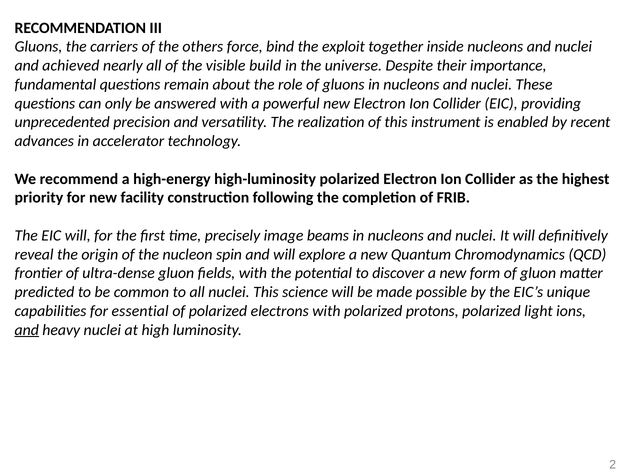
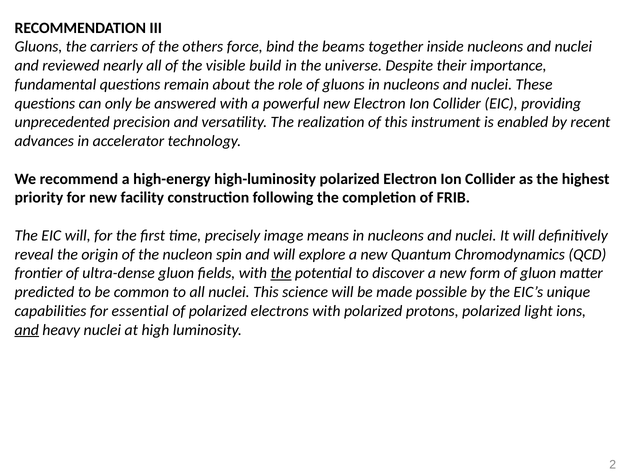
exploit: exploit -> beams
achieved: achieved -> reviewed
beams: beams -> means
the at (281, 273) underline: none -> present
